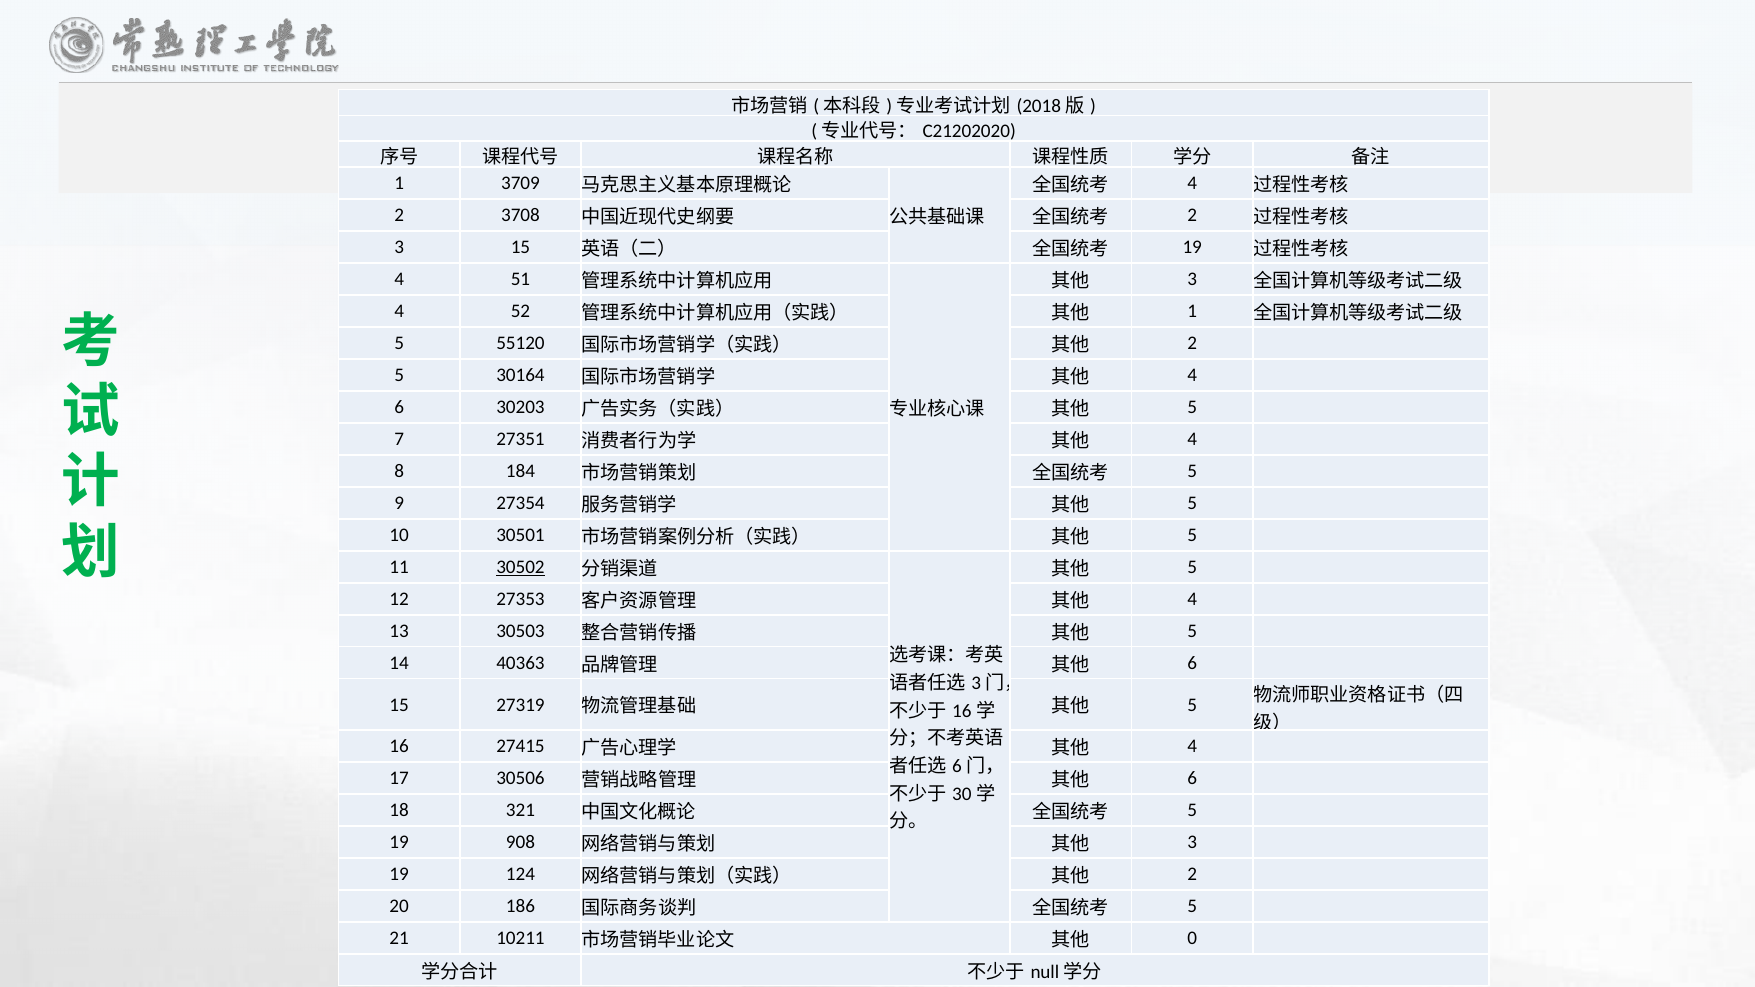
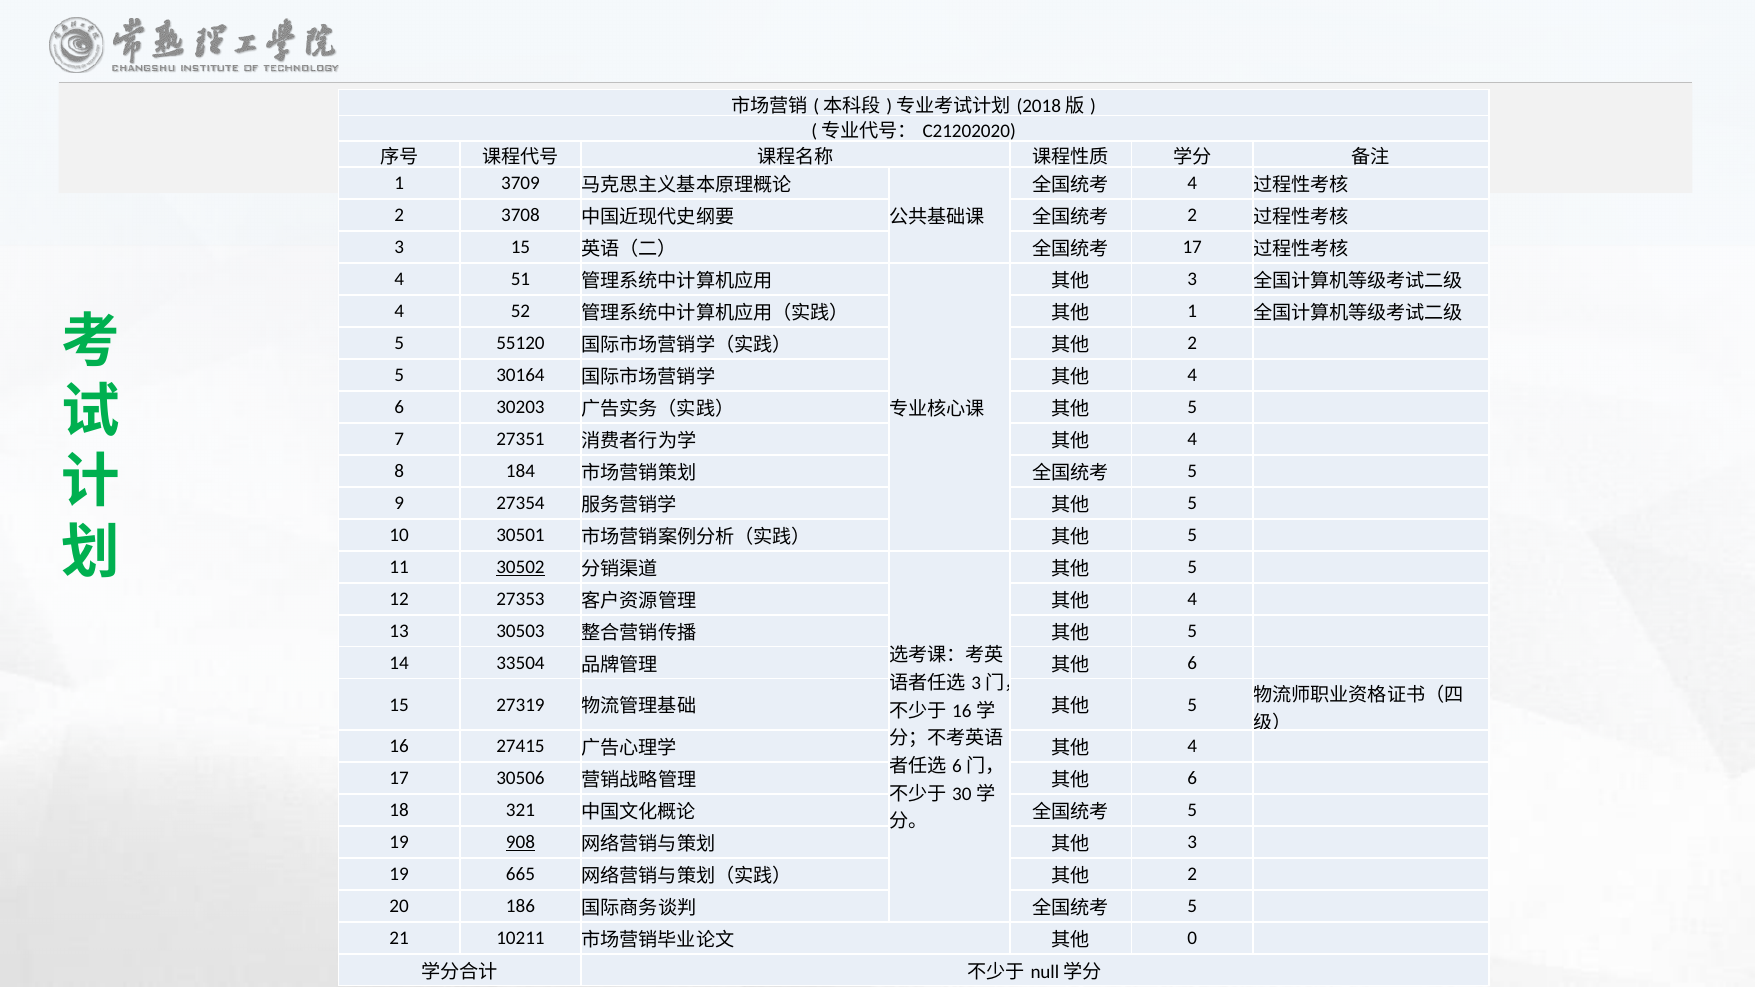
19 at (1192, 248): 19 -> 17
40363: 40363 -> 33504
908 underline: none -> present
124: 124 -> 665
